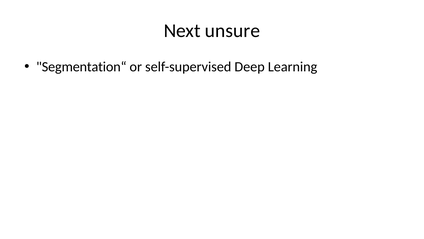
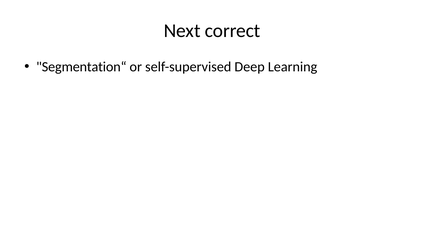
unsure: unsure -> correct
